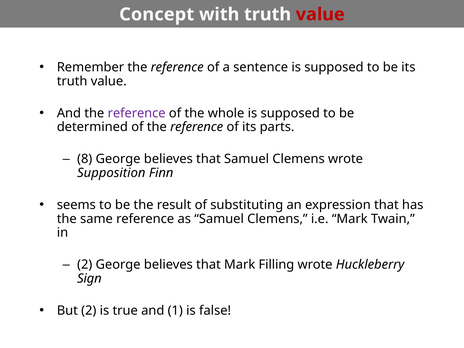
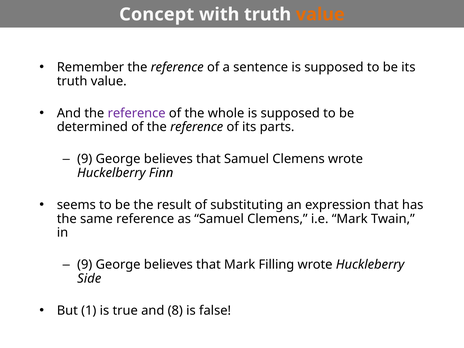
value at (320, 14) colour: red -> orange
8 at (85, 159): 8 -> 9
Supposition: Supposition -> Huckelberry
2 at (85, 265): 2 -> 9
Sign: Sign -> Side
But 2: 2 -> 1
1: 1 -> 8
